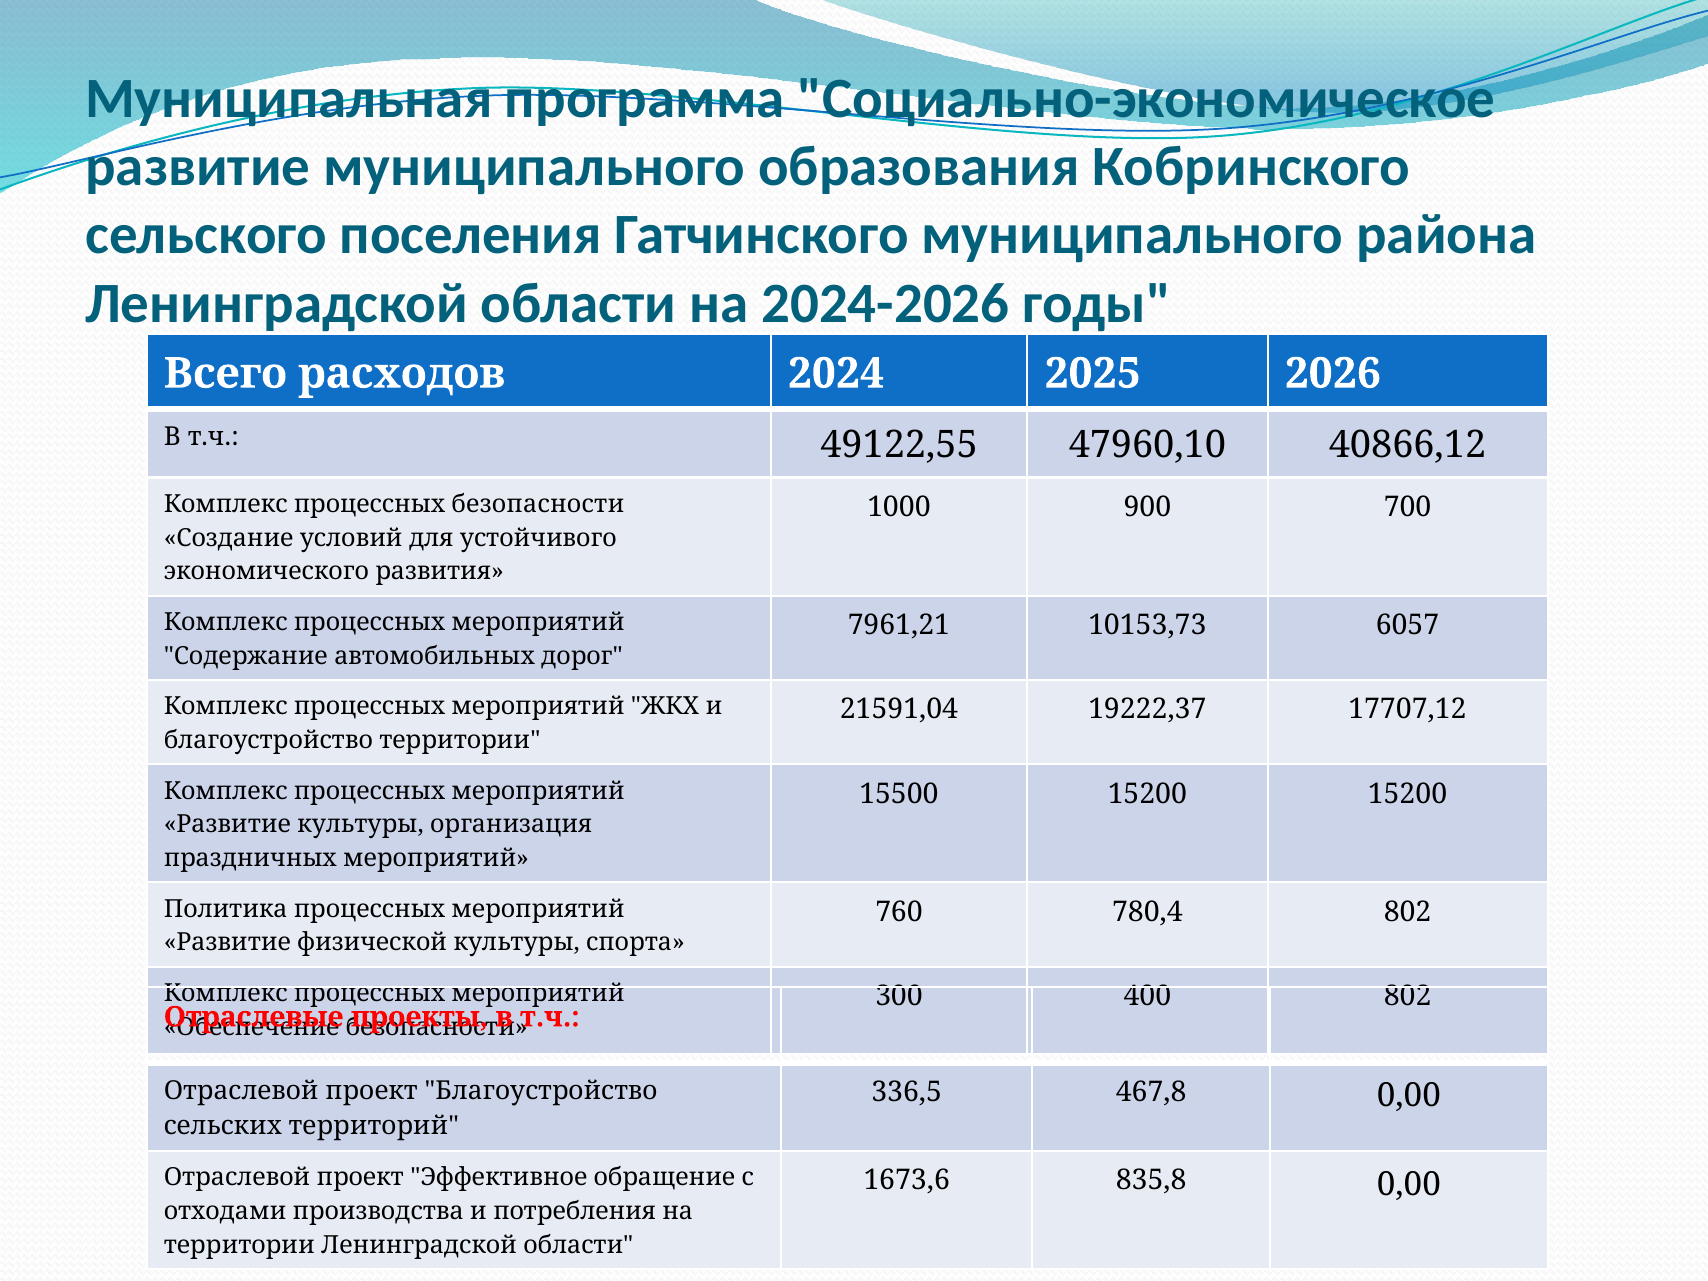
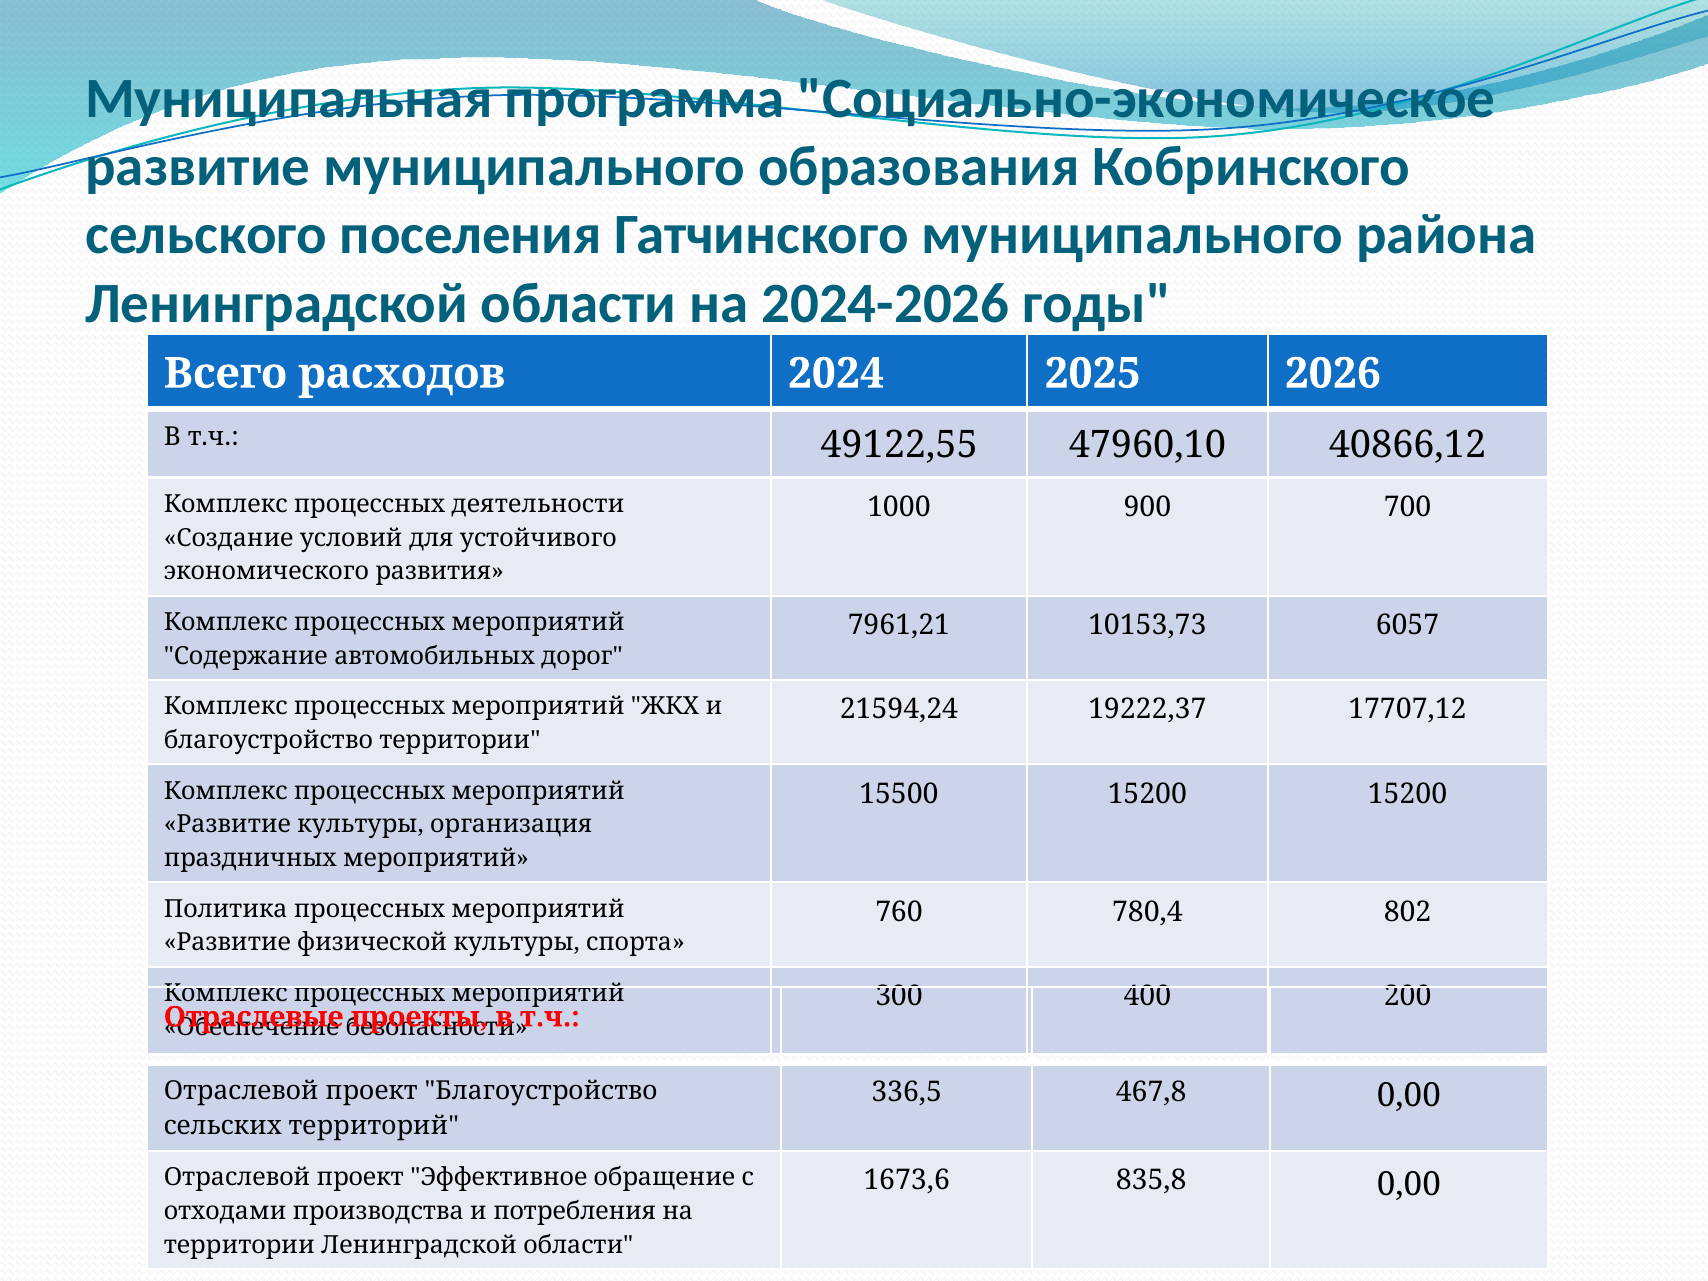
процессных безопасности: безопасности -> деятельности
21591,04: 21591,04 -> 21594,24
400 802: 802 -> 200
